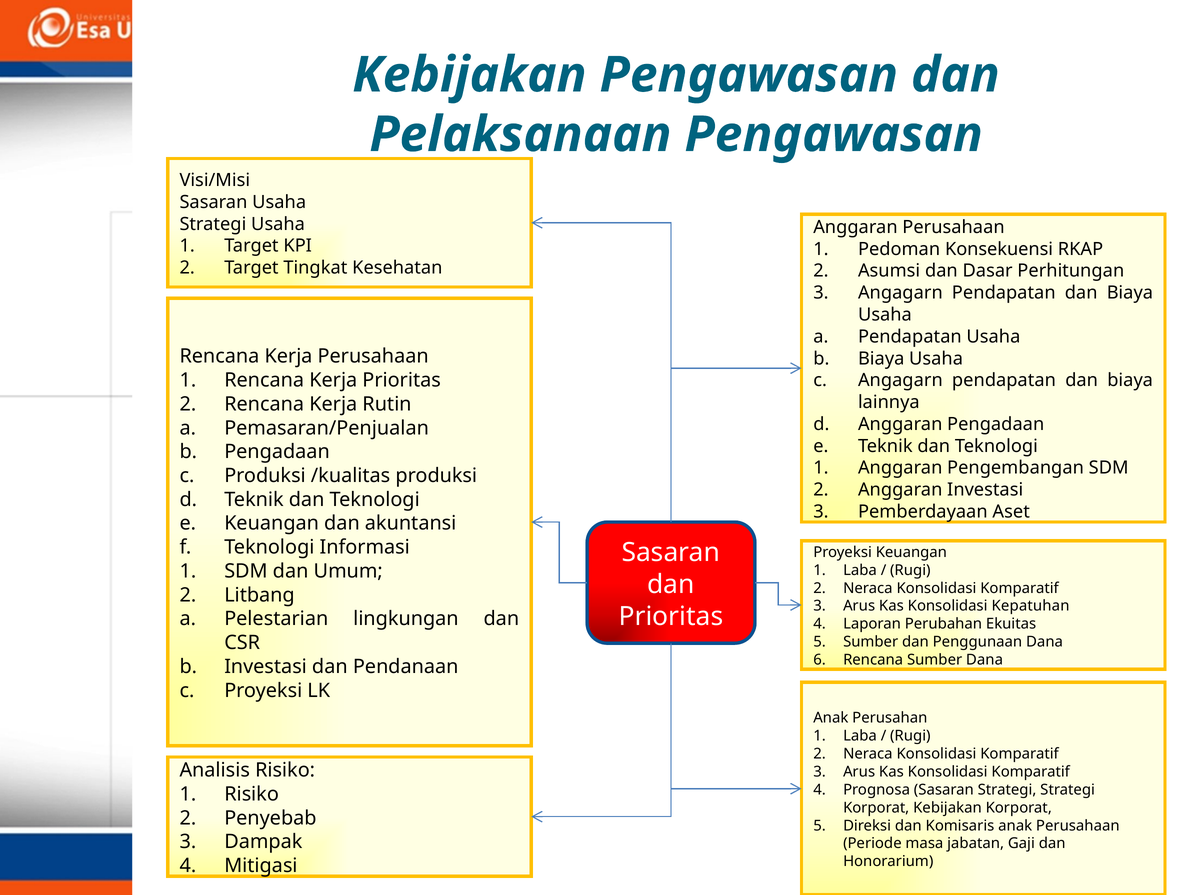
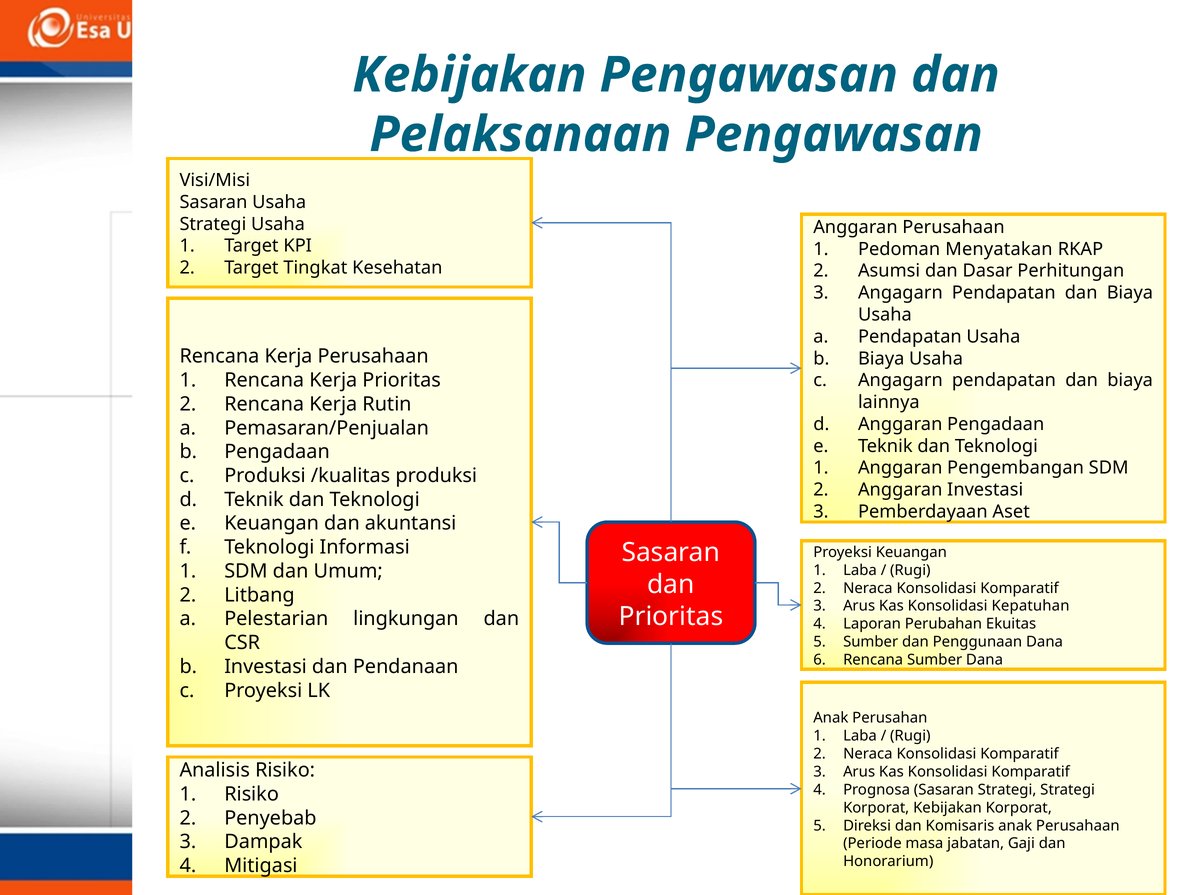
Konsekuensi: Konsekuensi -> Menyatakan
